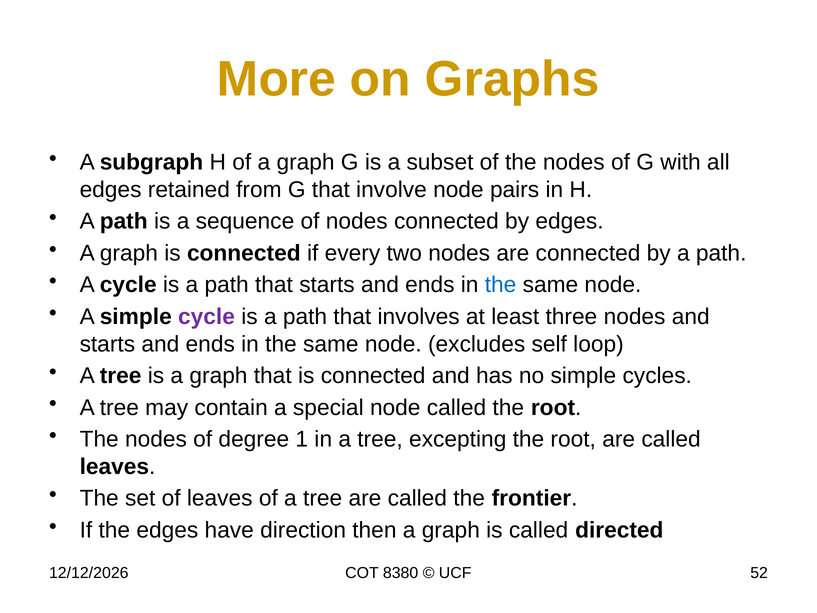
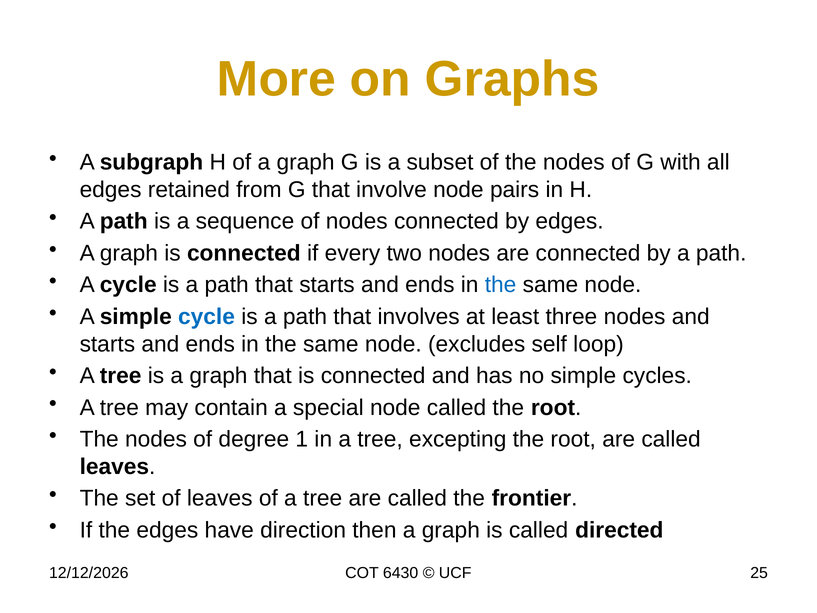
cycle at (206, 317) colour: purple -> blue
8380: 8380 -> 6430
52: 52 -> 25
